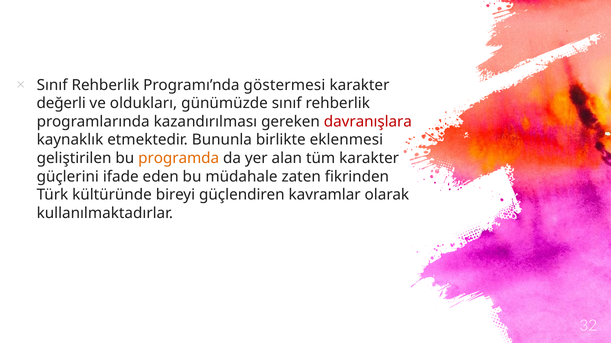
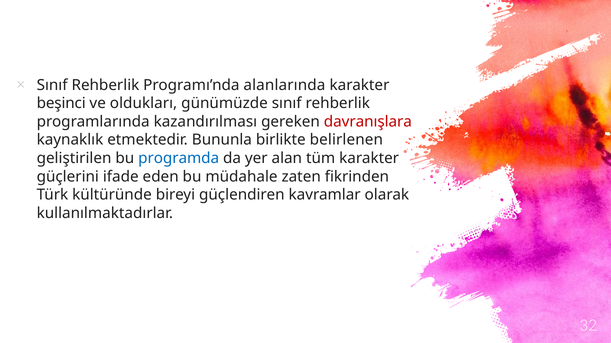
göstermesi: göstermesi -> alanlarında
değerli: değerli -> beşinci
eklenmesi: eklenmesi -> belirlenen
programda colour: orange -> blue
